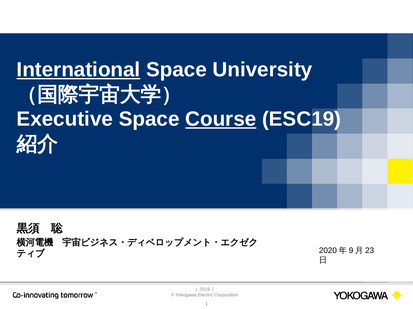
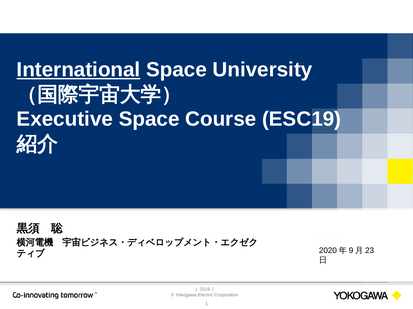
Course underline: present -> none
